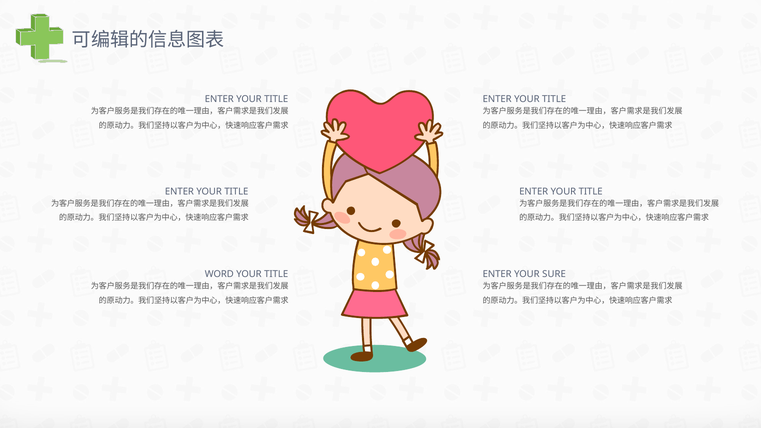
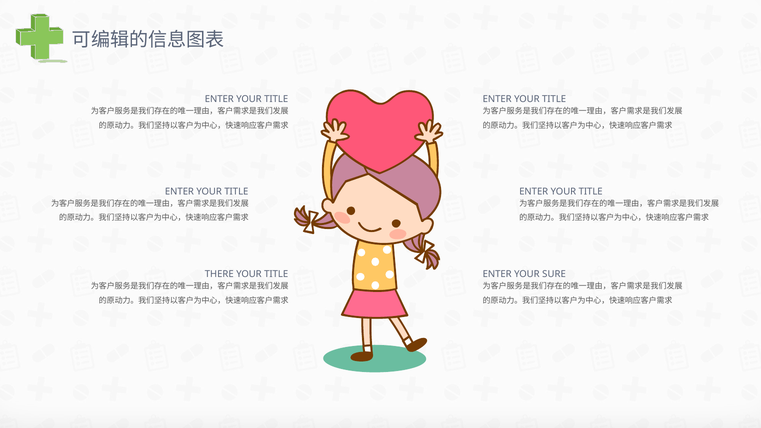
WORD: WORD -> THERE
